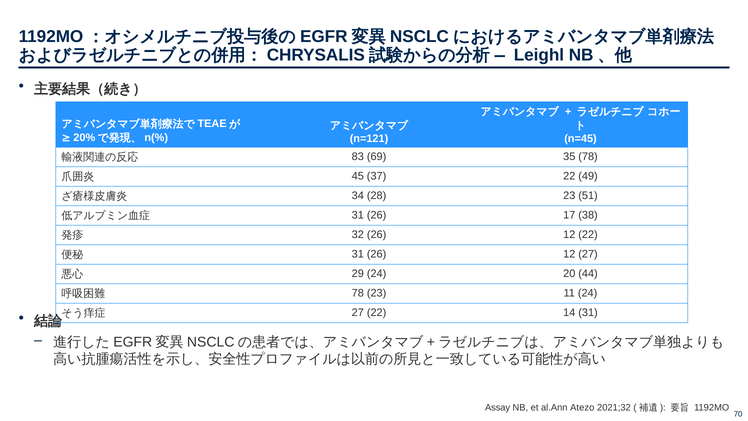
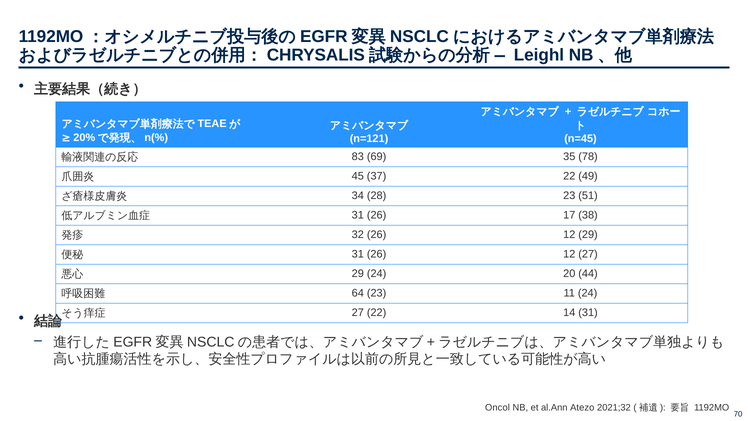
12 22: 22 -> 29
78 at (358, 293): 78 -> 64
Assay: Assay -> Oncol
